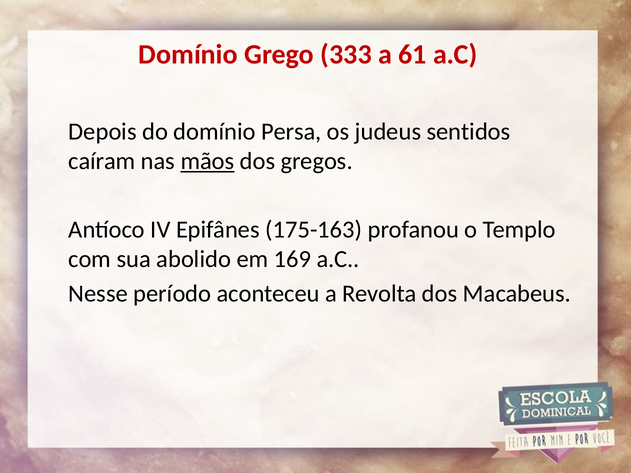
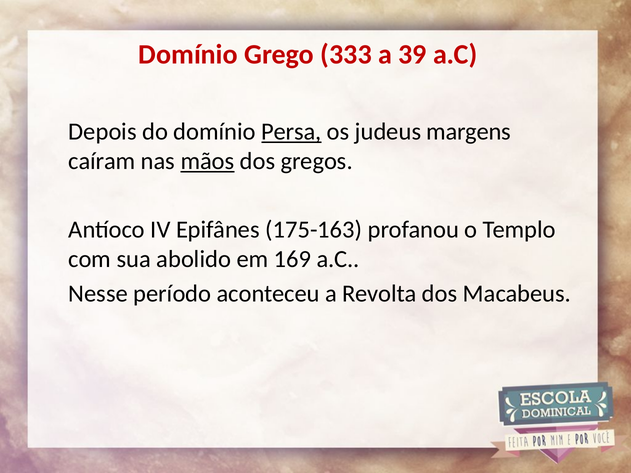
61: 61 -> 39
Persa underline: none -> present
sentidos: sentidos -> margens
